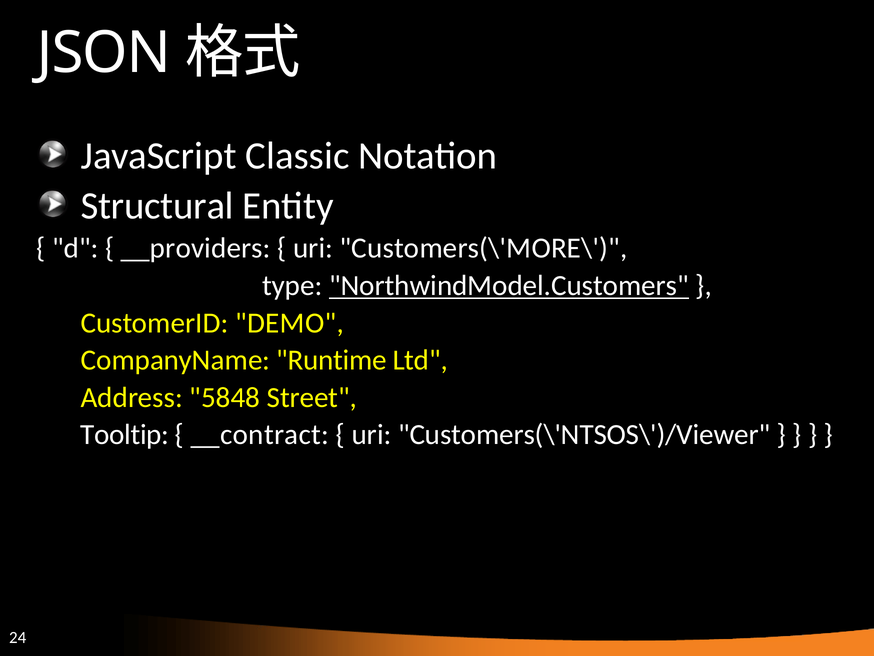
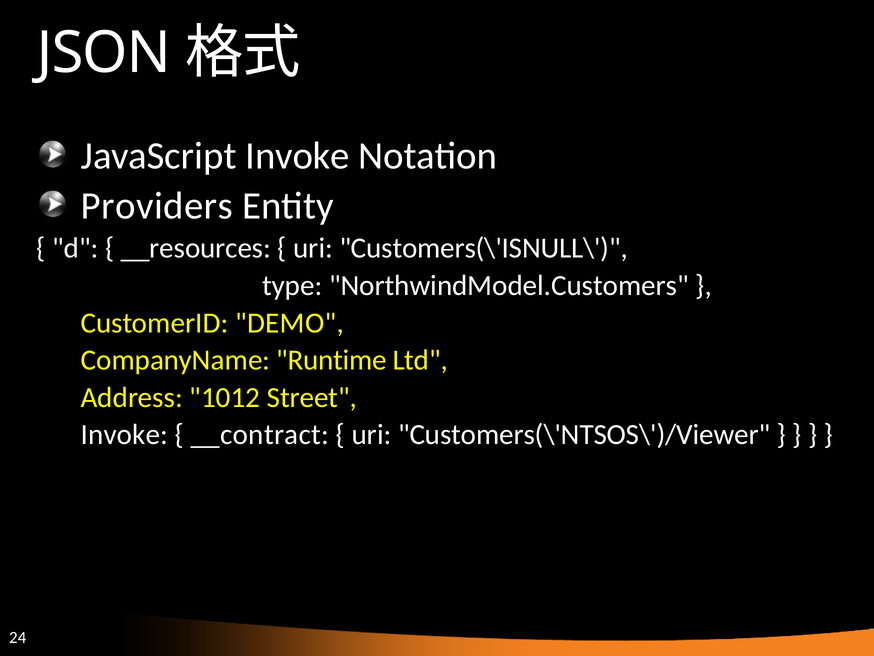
JavaScript Classic: Classic -> Invoke
Structural: Structural -> Providers
__providers: __providers -> __resources
Customers(\'MORE\: Customers(\'MORE\ -> Customers(\'ISNULL\
NorthwindModel.Customers underline: present -> none
5848: 5848 -> 1012
Tooltip at (125, 435): Tooltip -> Invoke
